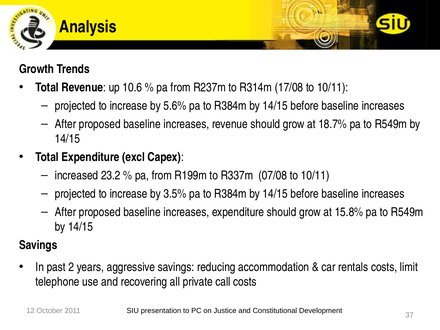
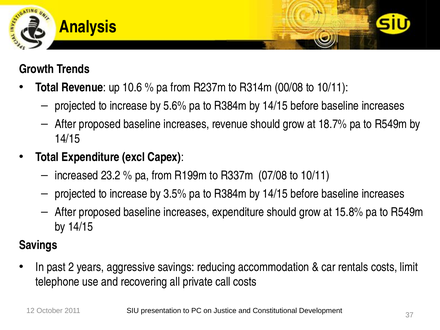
17/08: 17/08 -> 00/08
